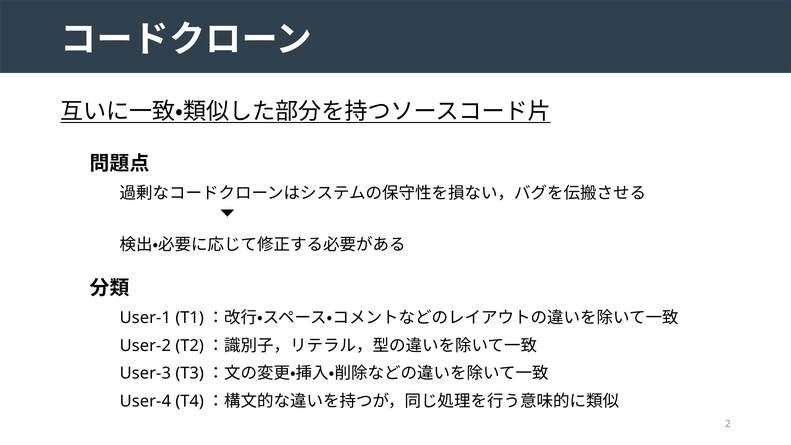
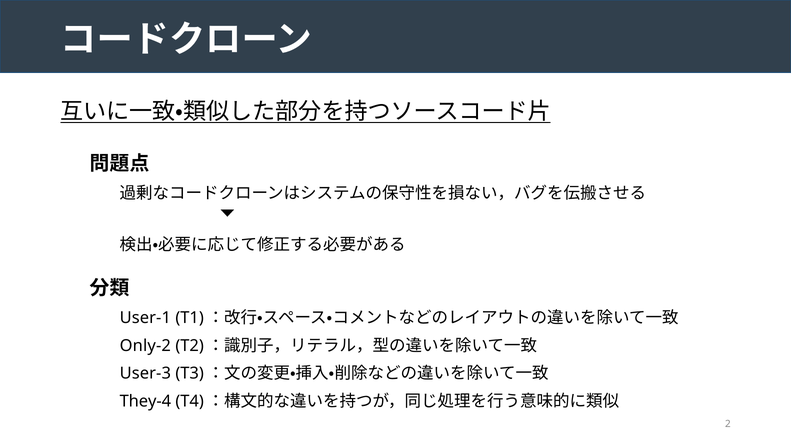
User-2: User-2 -> Only-2
User-4: User-4 -> They-4
